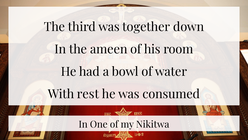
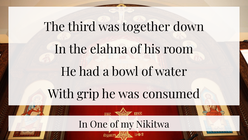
ameen: ameen -> elahna
rest: rest -> grip
